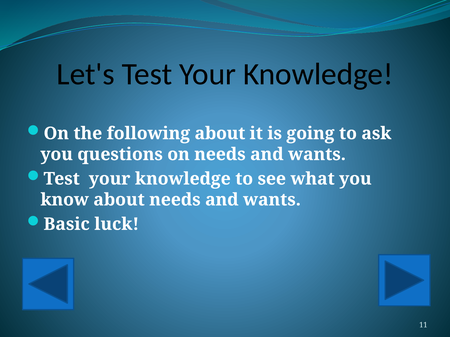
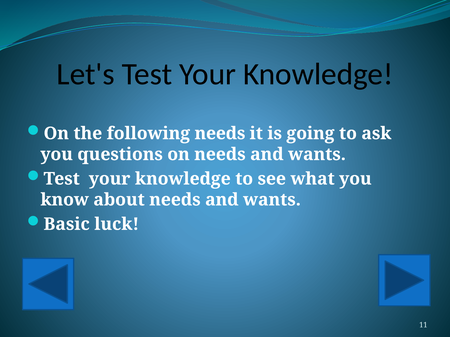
following about: about -> needs
